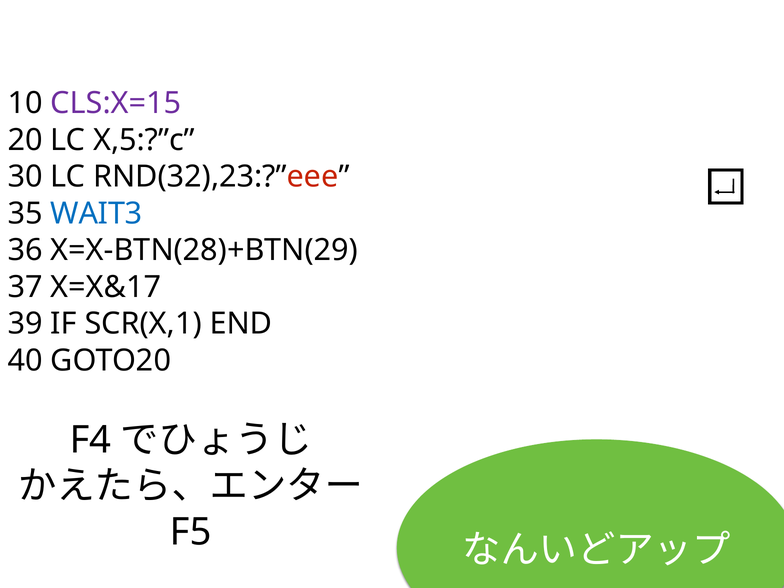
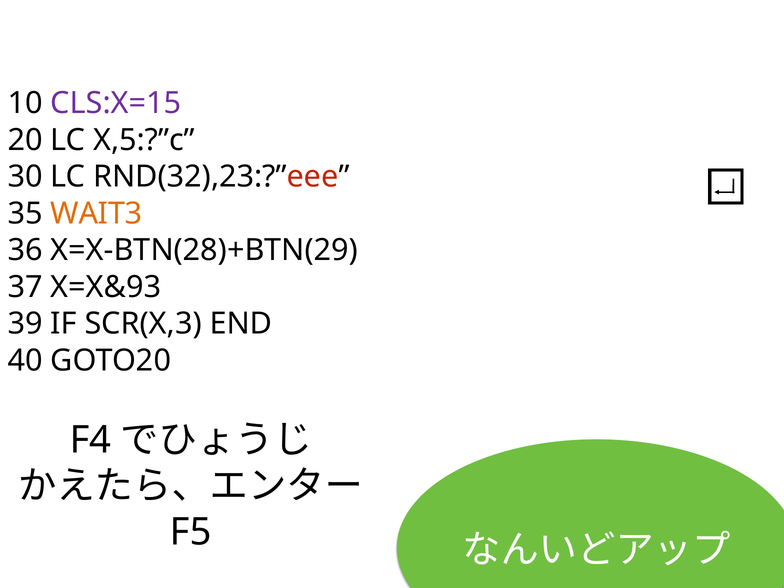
WAIT3 colour: blue -> orange
X=X&17: X=X&17 -> X=X&93
SCR(X,1: SCR(X,1 -> SCR(X,3
